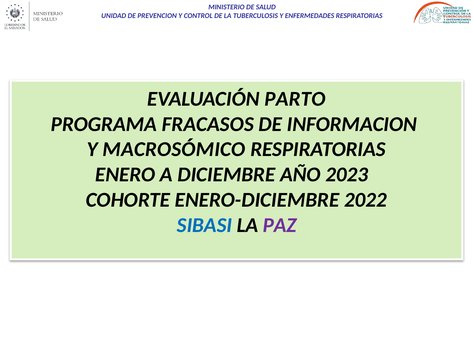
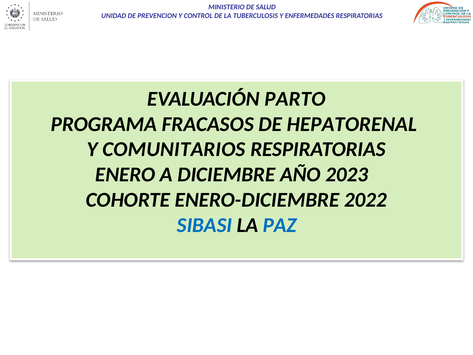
INFORMACION: INFORMACION -> HEPATORENAL
MACROSÓMICO: MACROSÓMICO -> COMUNITARIOS
PAZ colour: purple -> blue
